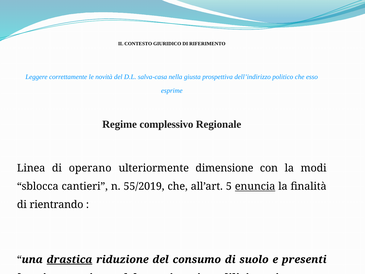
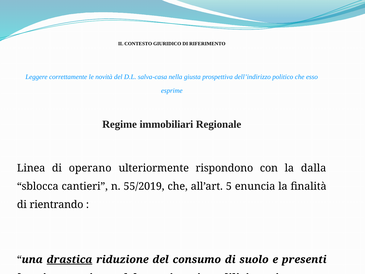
complessivo: complessivo -> immobiliari
dimensione: dimensione -> rispondono
modi: modi -> dalla
enuncia underline: present -> none
